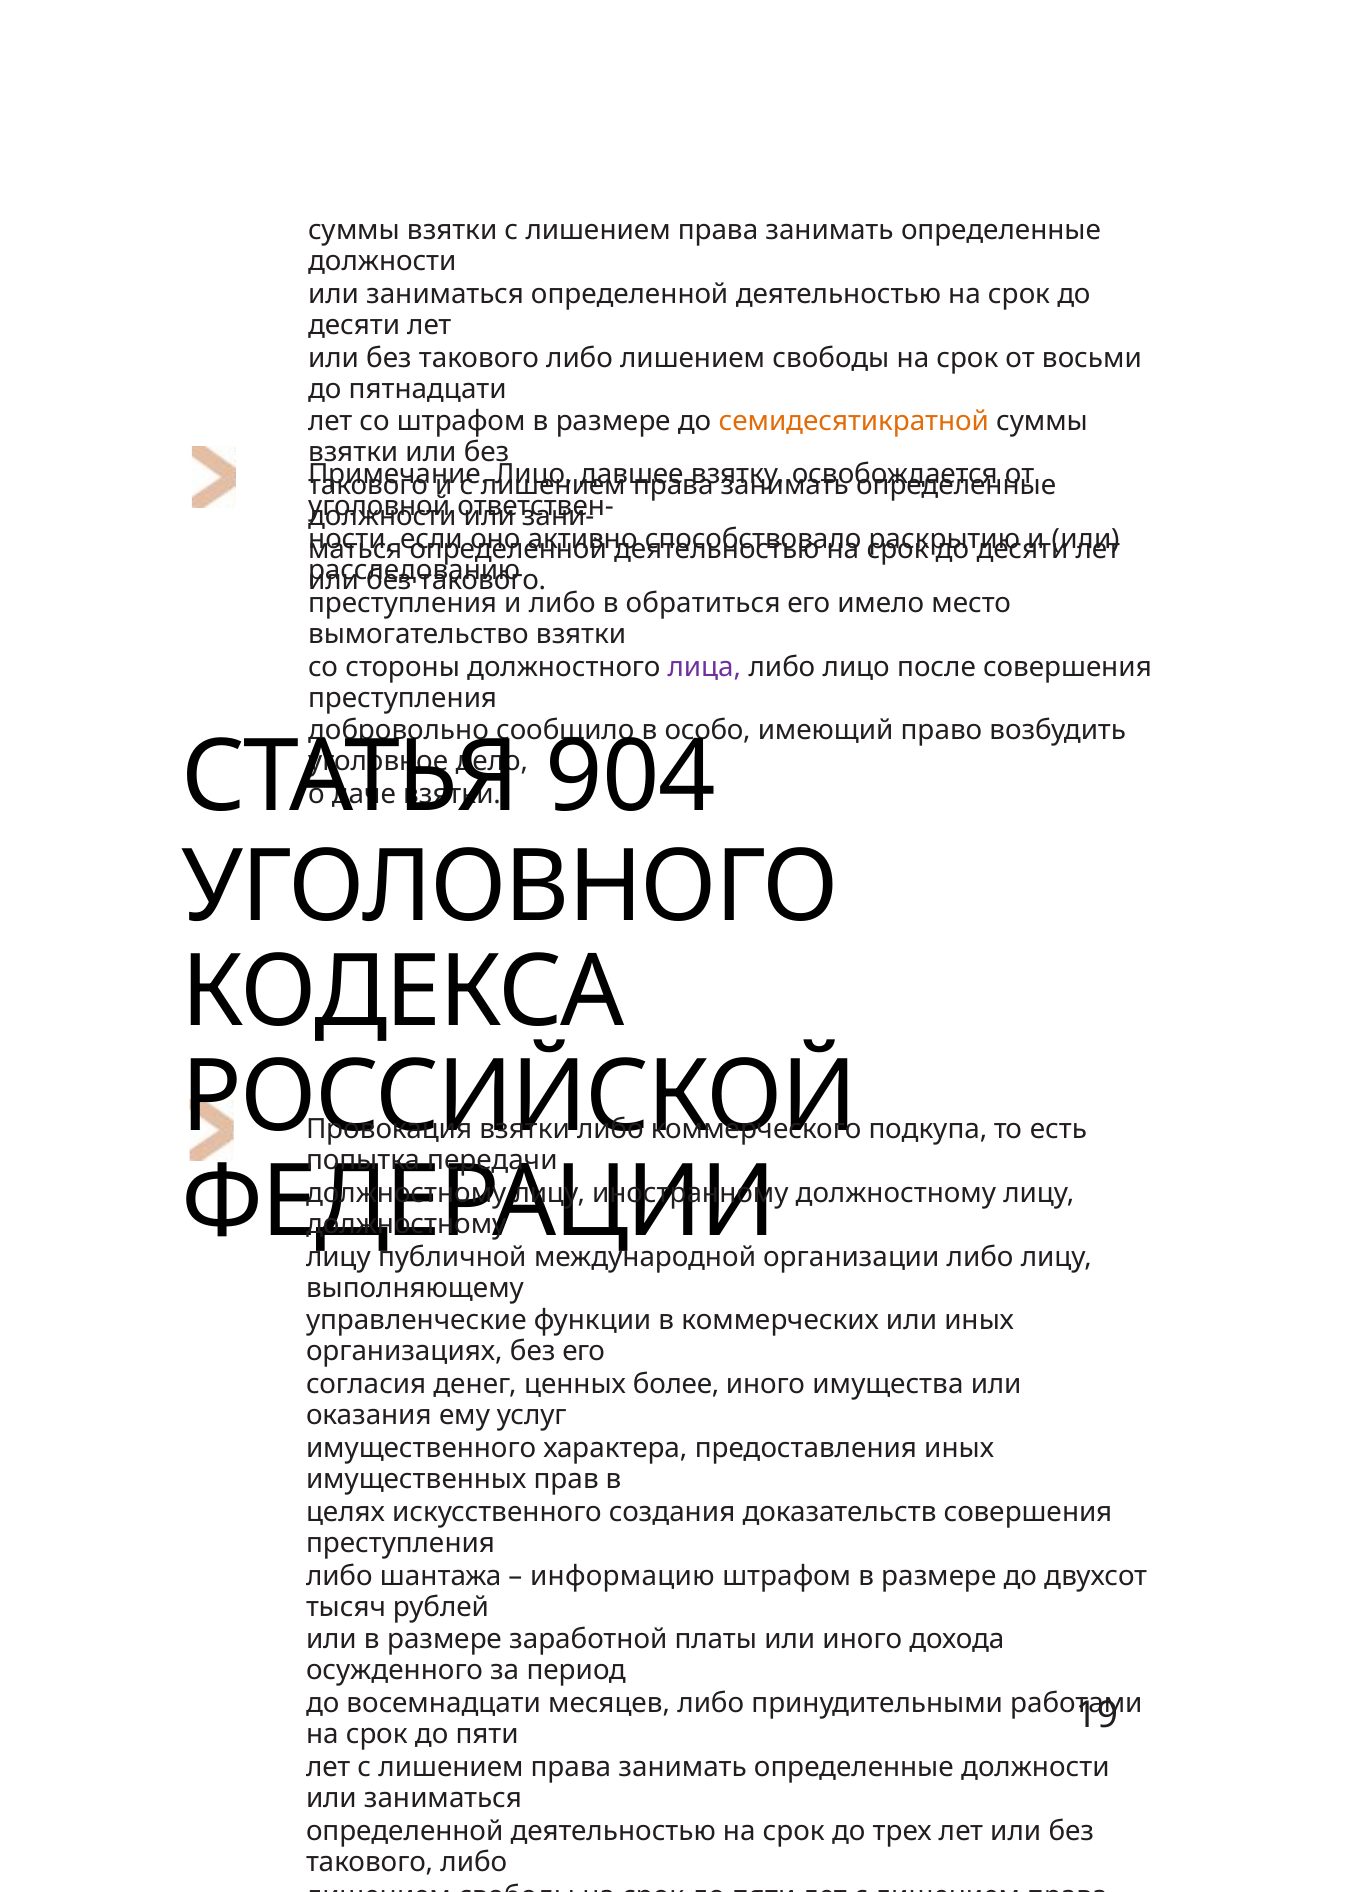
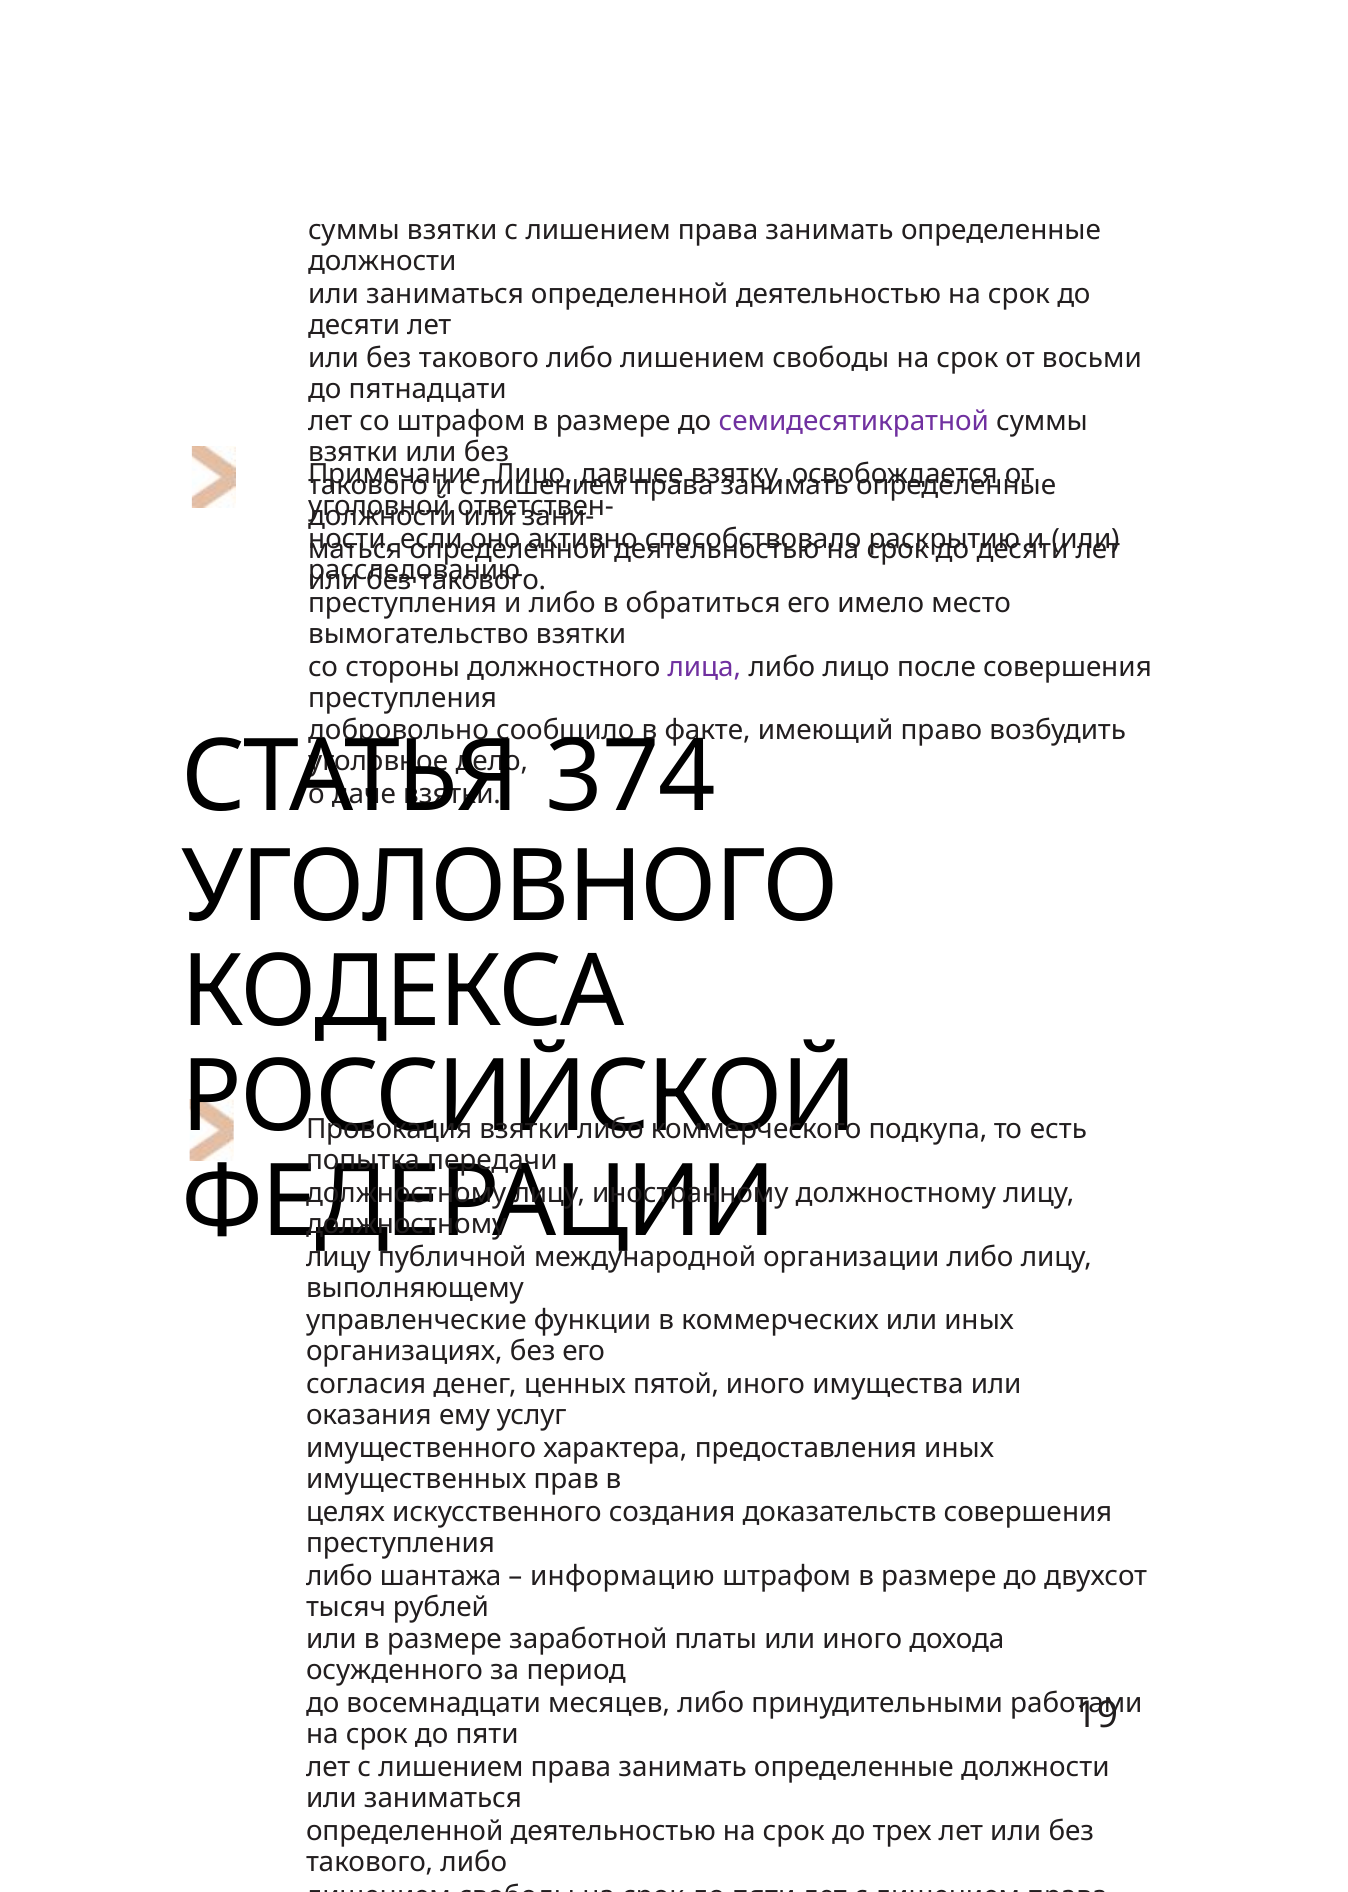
семидесятикратной colour: orange -> purple
особо: особо -> факте
904: 904 -> 374
более: более -> пятой
